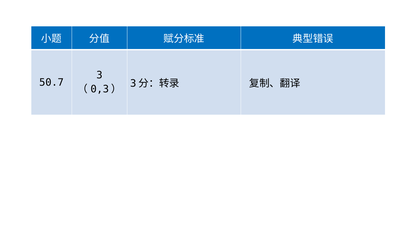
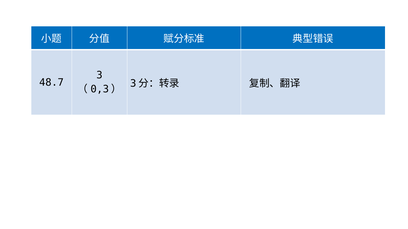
50.7: 50.7 -> 48.7
